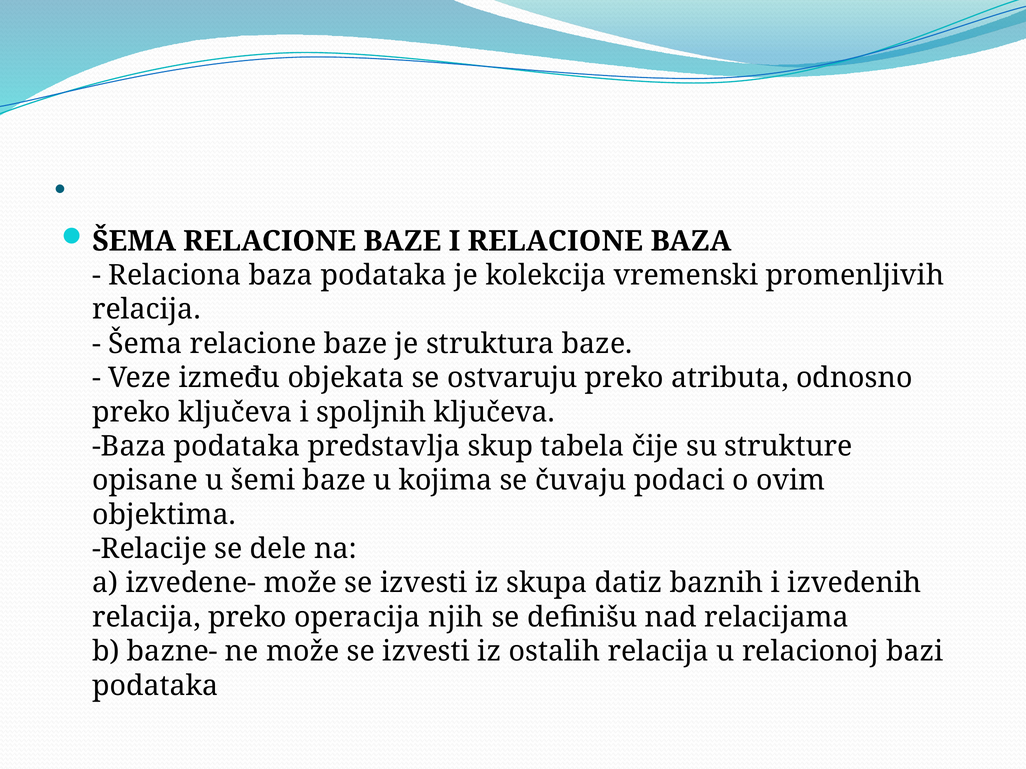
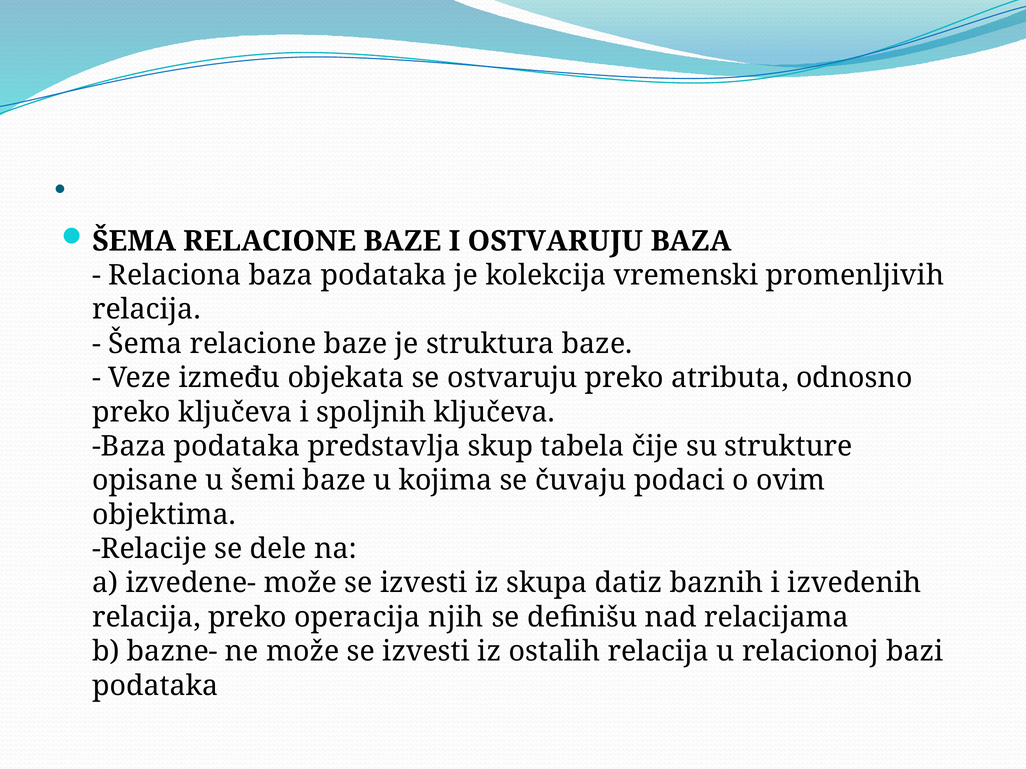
I RELACIONE: RELACIONE -> OSTVARUJU
